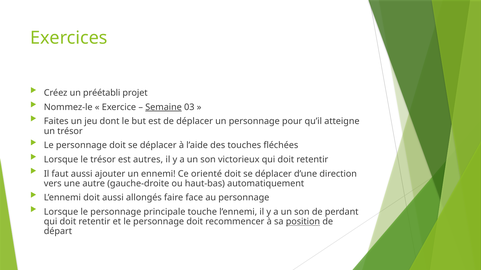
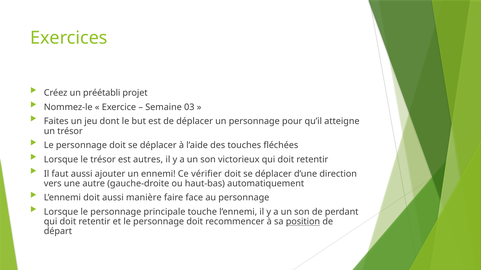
Semaine underline: present -> none
orienté: orienté -> vérifier
allongés: allongés -> manière
